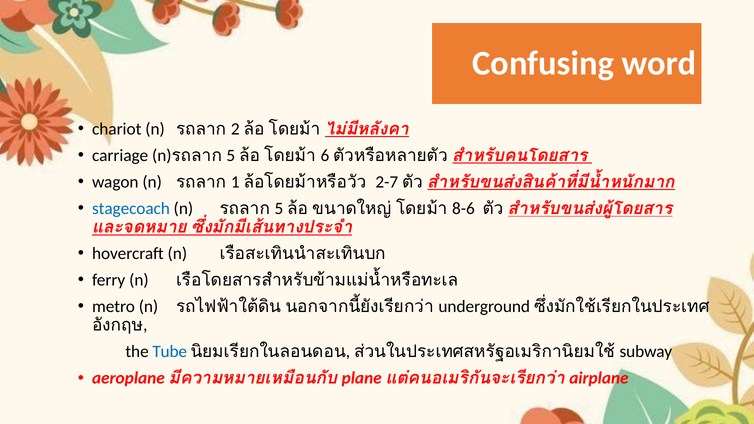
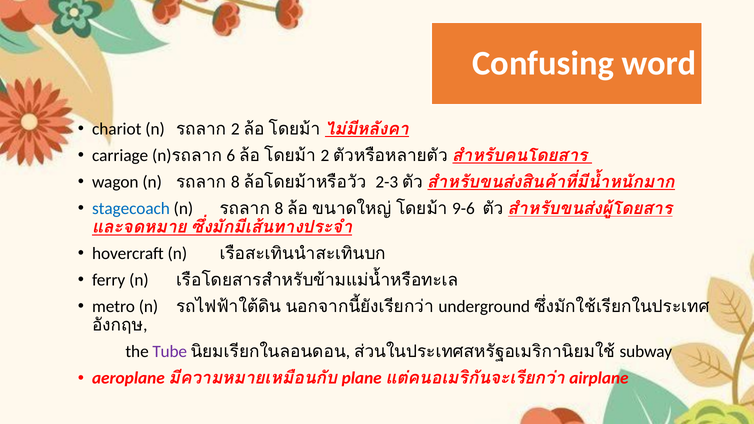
5 at (231, 155): 5 -> 6
6 at (325, 155): 6 -> 2
1 at (235, 182): 1 -> 8
2-7: 2-7 -> 2-3
5 at (279, 208): 5 -> 8
8-6: 8-6 -> 9-6
Tube colour: blue -> purple
